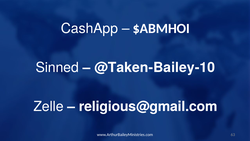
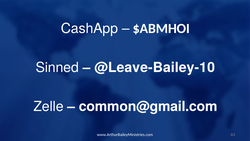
@Taken-Bailey-10: @Taken-Bailey-10 -> @Leave-Bailey-10
religious@gmail.com: religious@gmail.com -> common@gmail.com
